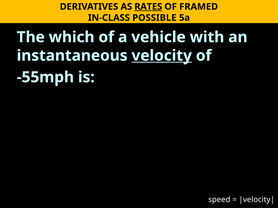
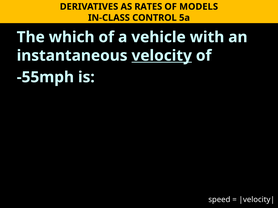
RATES underline: present -> none
FRAMED: FRAMED -> MODELS
POSSIBLE: POSSIBLE -> CONTROL
